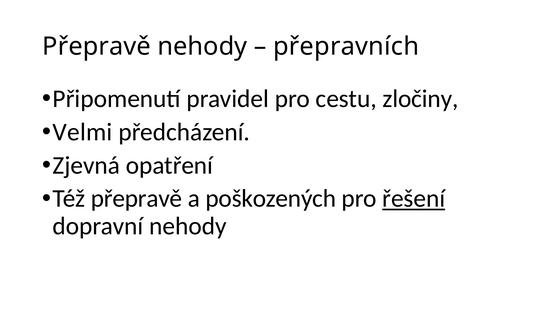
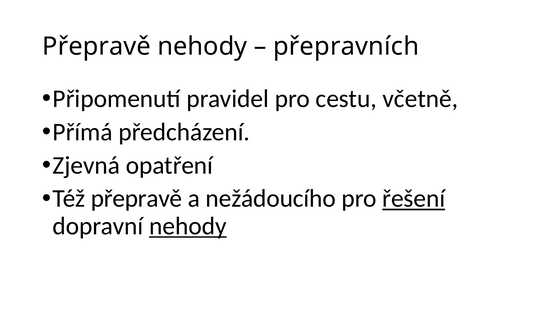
zločiny: zločiny -> včetně
Velmi: Velmi -> Přímá
poškozených: poškozených -> nežádoucího
nehody at (188, 226) underline: none -> present
